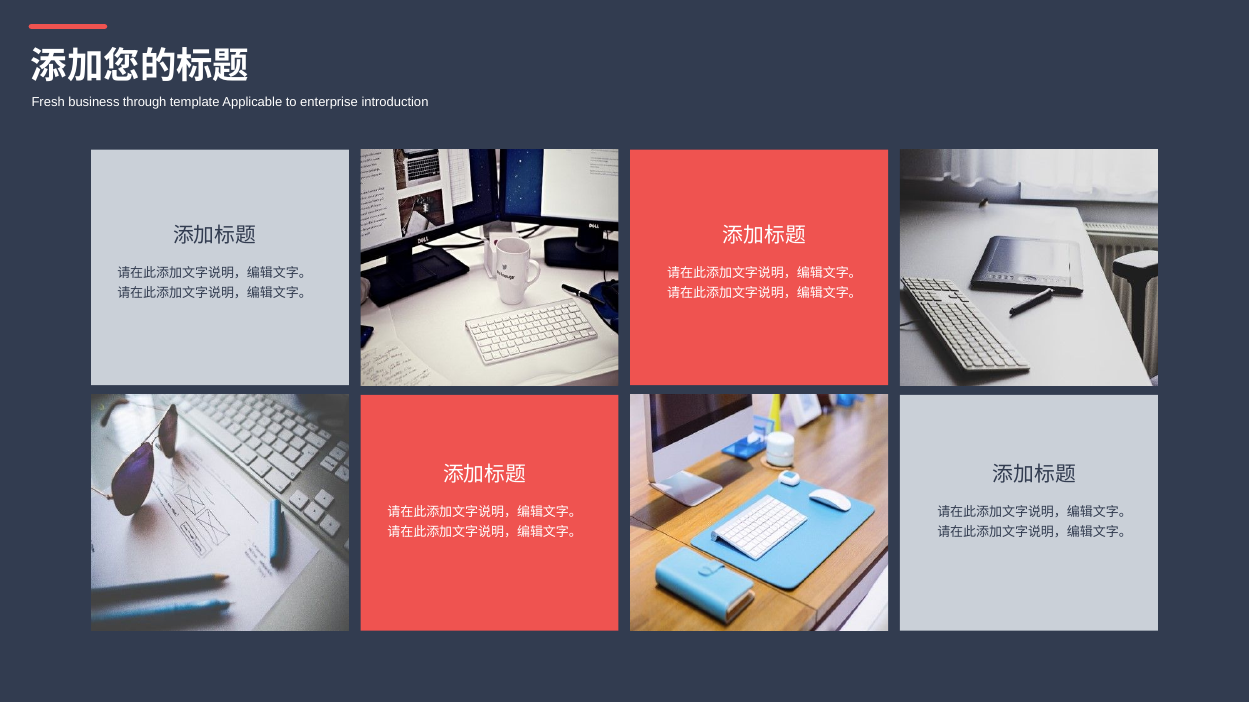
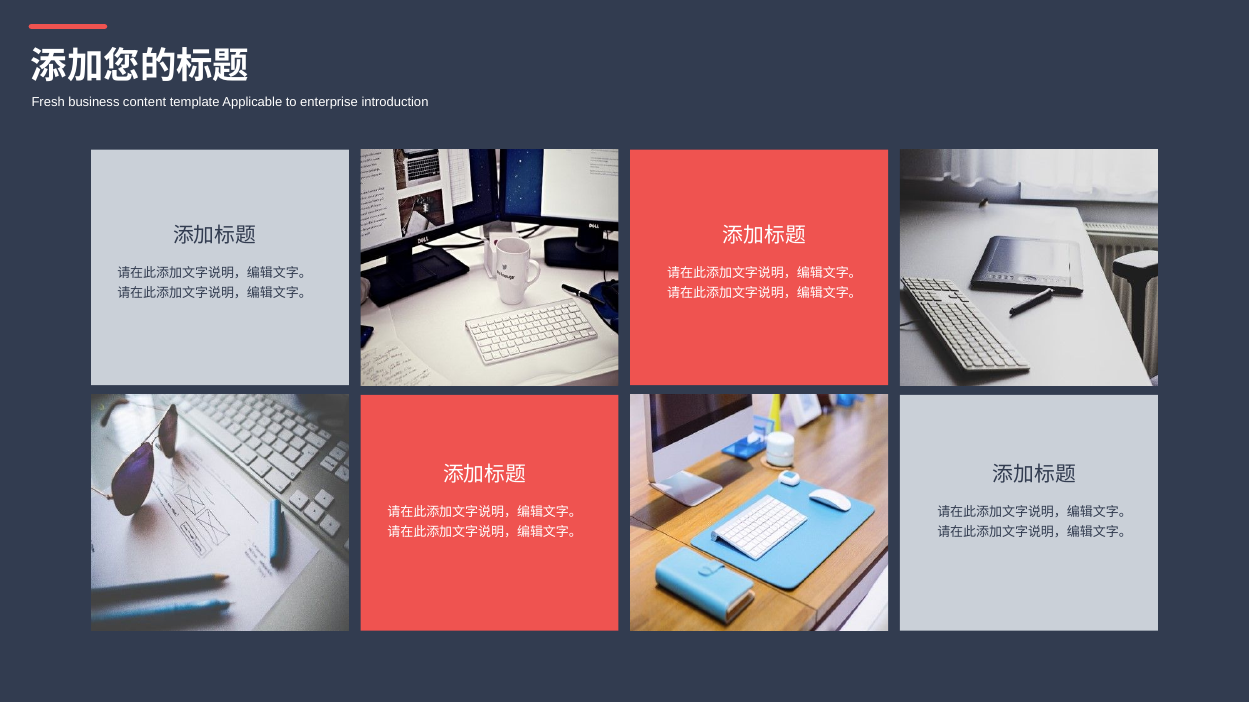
through: through -> content
